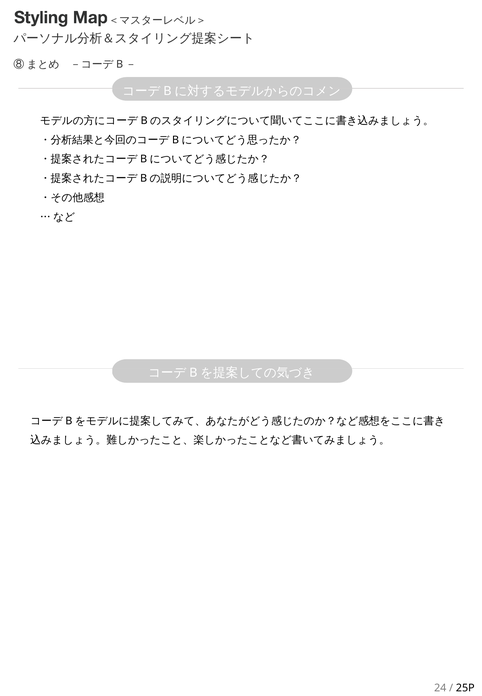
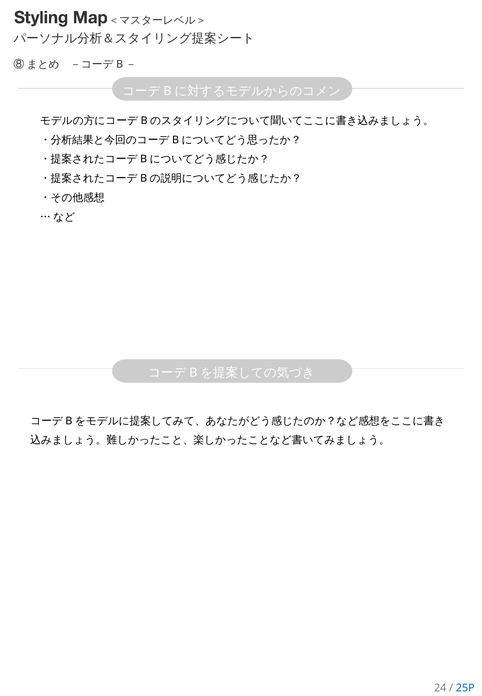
25P colour: black -> blue
